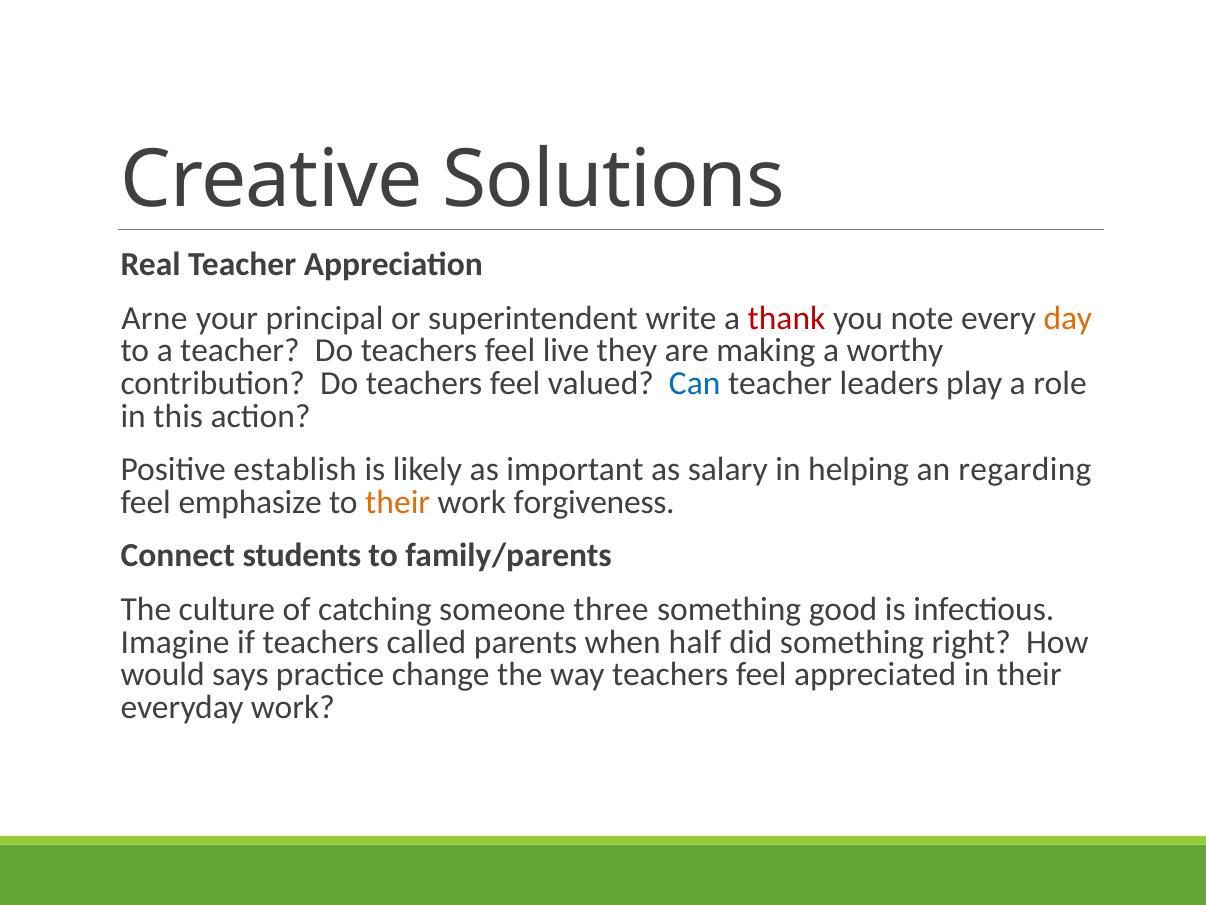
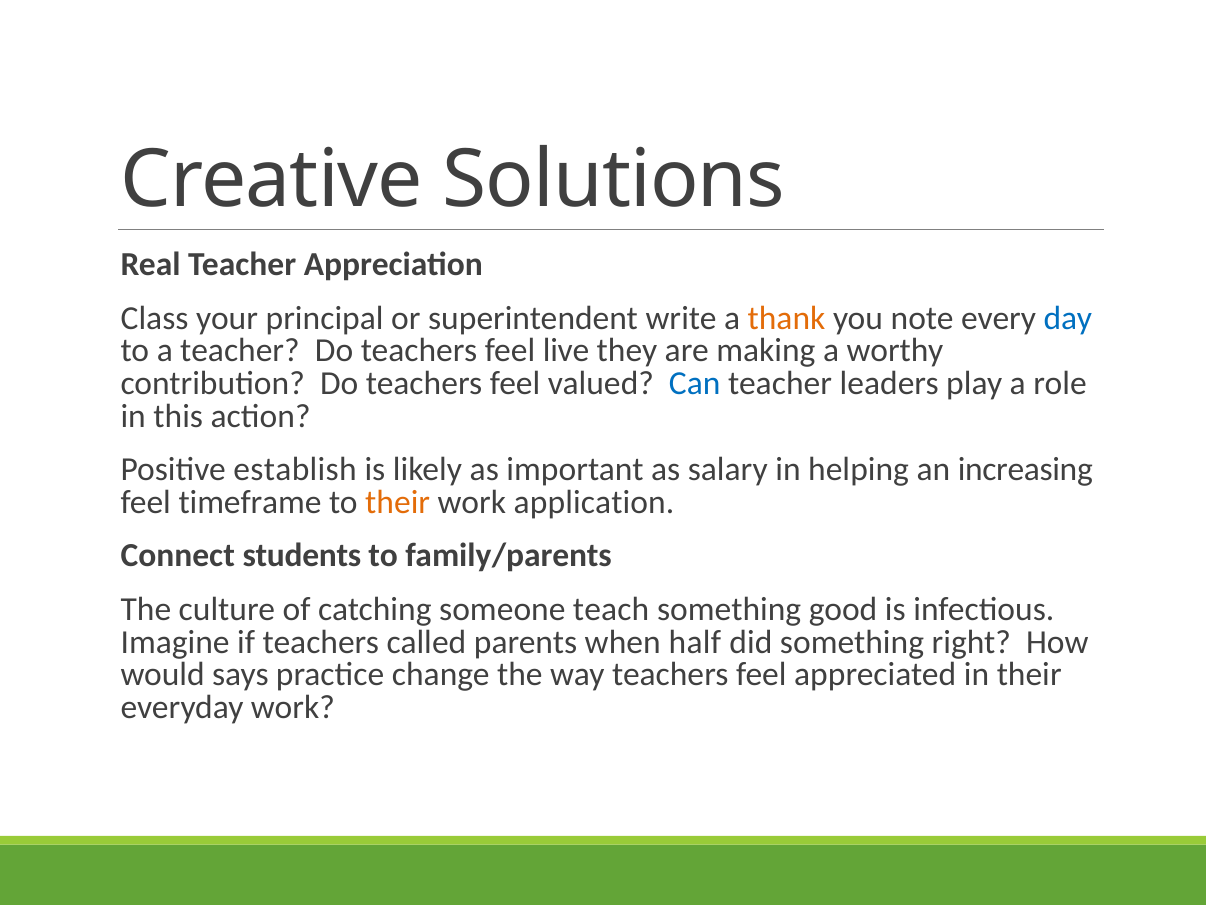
Arne: Arne -> Class
thank colour: red -> orange
day colour: orange -> blue
regarding: regarding -> increasing
emphasize: emphasize -> timeframe
forgiveness: forgiveness -> application
three: three -> teach
